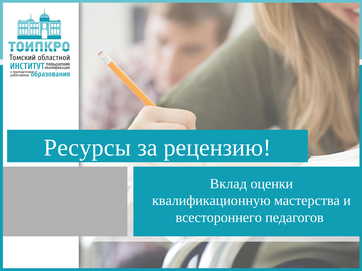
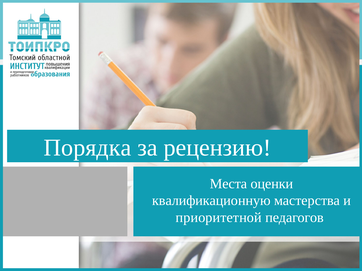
Ресурсы: Ресурсы -> Порядка
Вклад: Вклад -> Места
всестороннего: всестороннего -> приоритетной
